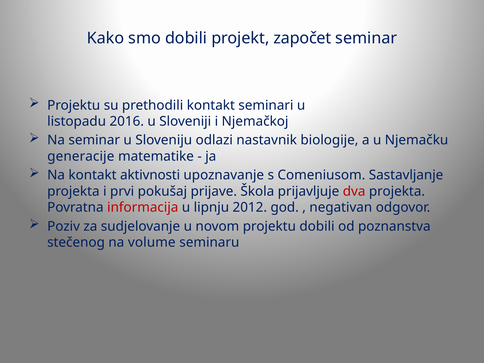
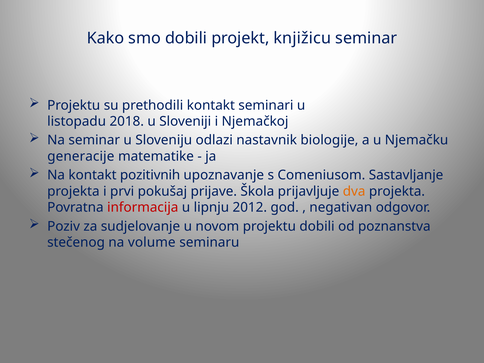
započet: započet -> knjižicu
2016: 2016 -> 2018
aktivnosti: aktivnosti -> pozitivnih
dva colour: red -> orange
